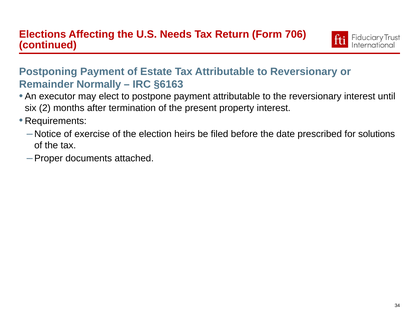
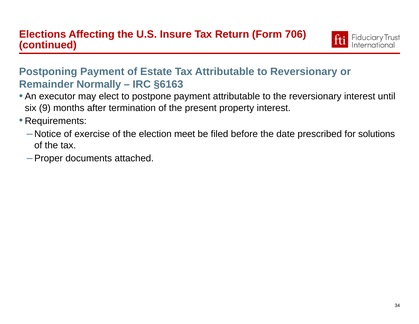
Needs: Needs -> Insure
2: 2 -> 9
heirs: heirs -> meet
